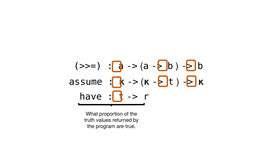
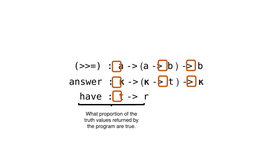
assume: assume -> answer
